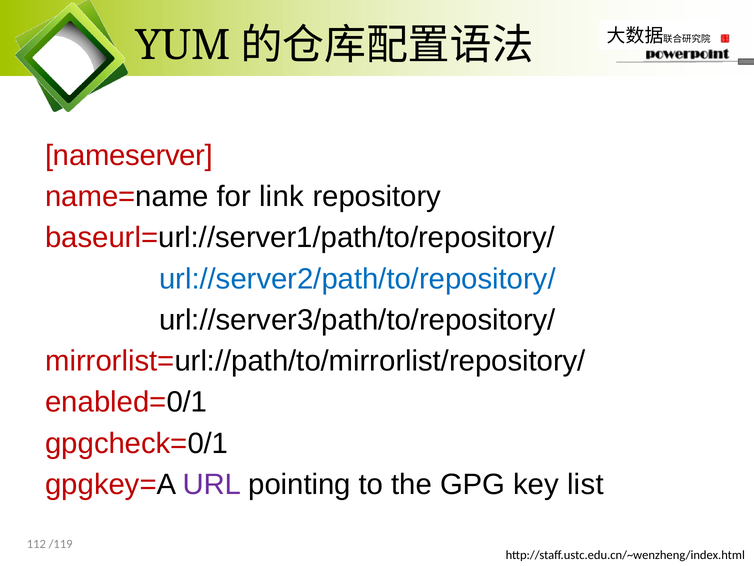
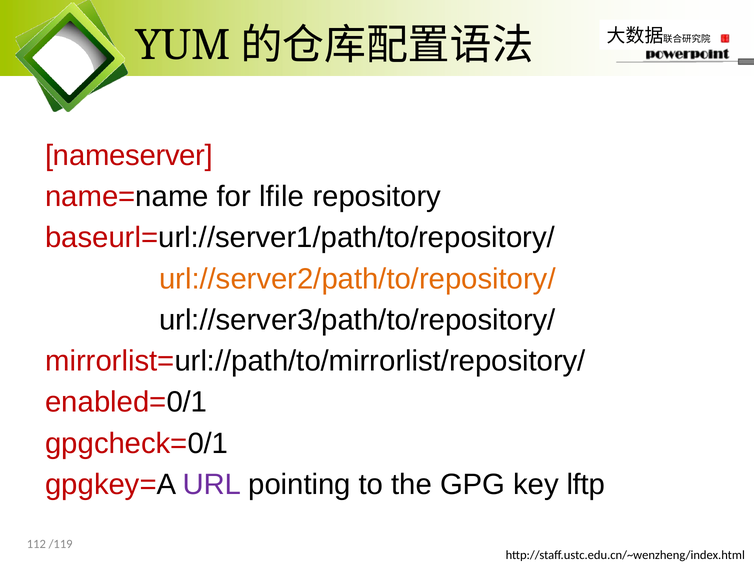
link: link -> lfile
url://server2/path/to/repository/ colour: blue -> orange
list: list -> lftp
